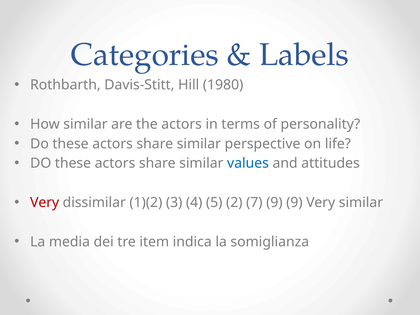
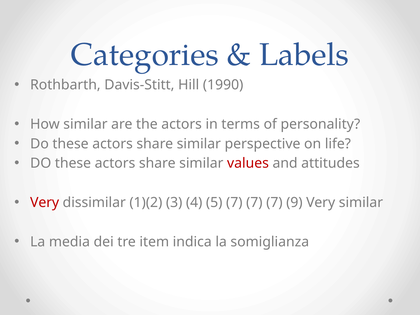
1980: 1980 -> 1990
values colour: blue -> red
5 2: 2 -> 7
9 at (274, 203): 9 -> 7
